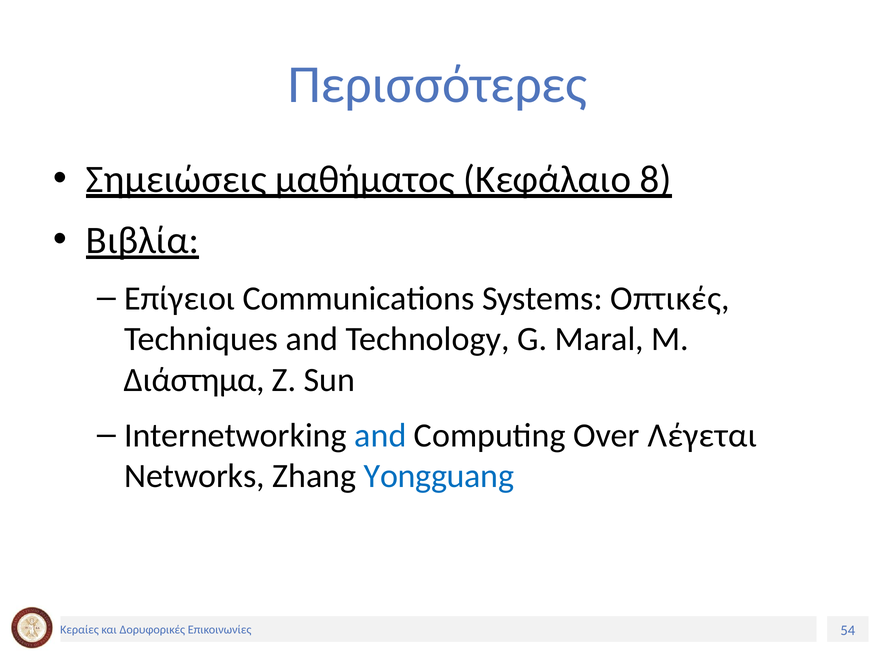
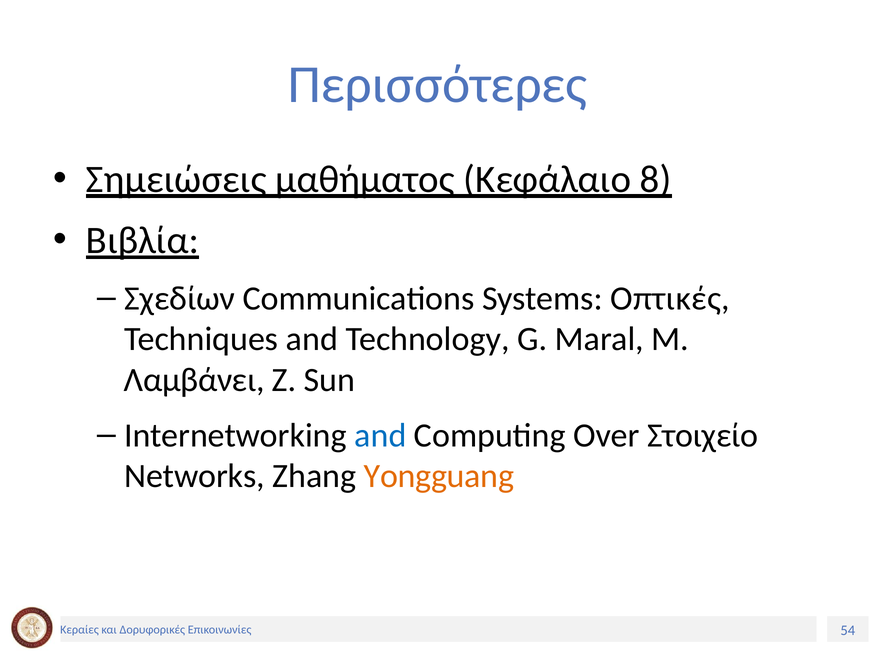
Επίγειοι: Επίγειοι -> Σχεδίων
Διάστημα: Διάστημα -> Λαμβάνει
Λέγεται: Λέγεται -> Στοιχείο
Yongguang colour: blue -> orange
